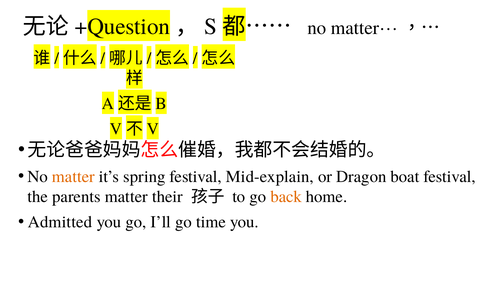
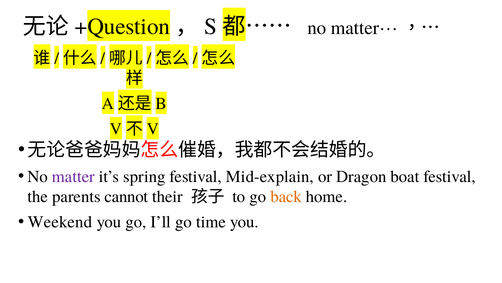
matter at (73, 176) colour: orange -> purple
parents matter: matter -> cannot
Admitted: Admitted -> Weekend
